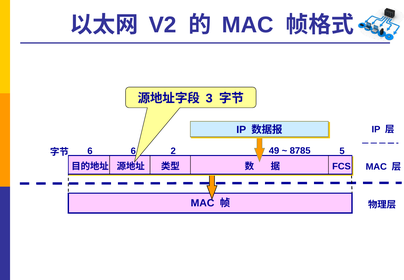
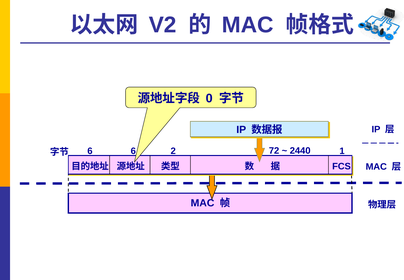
3: 3 -> 0
5: 5 -> 1
49: 49 -> 72
8785: 8785 -> 2440
